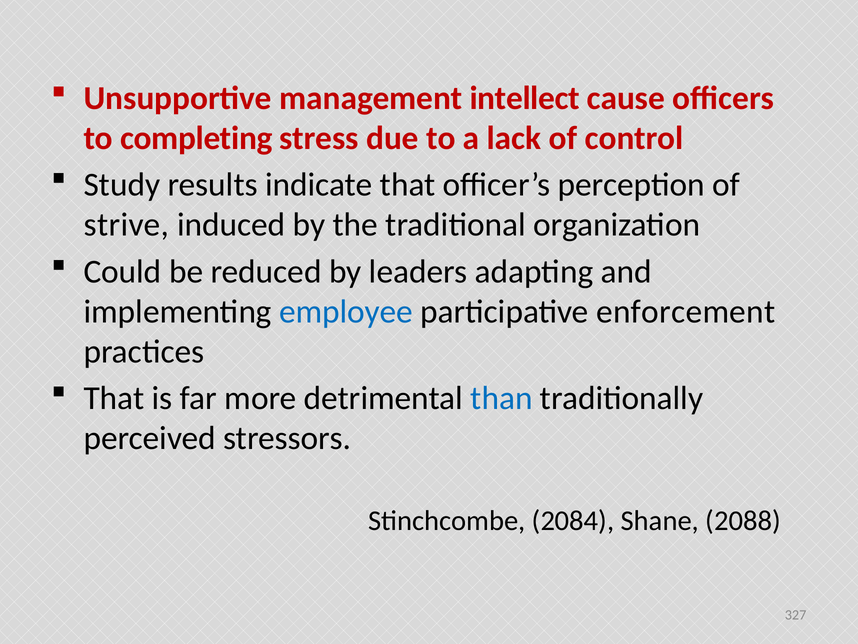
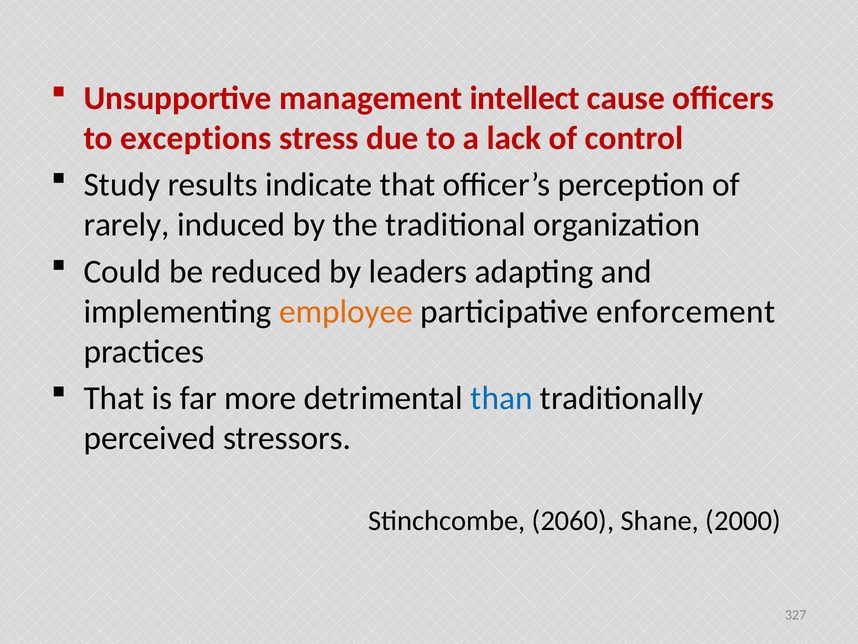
completing: completing -> exceptions
strive: strive -> rarely
employee colour: blue -> orange
2084: 2084 -> 2060
2088: 2088 -> 2000
